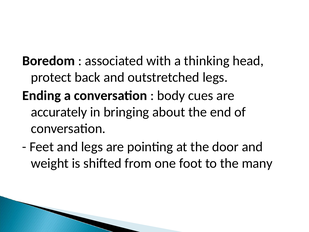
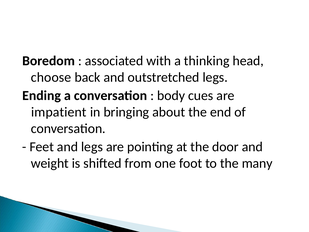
protect: protect -> choose
accurately: accurately -> impatient
